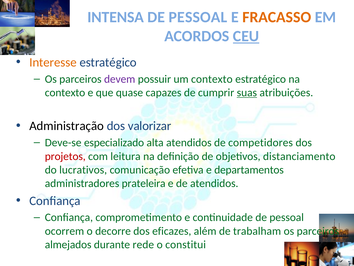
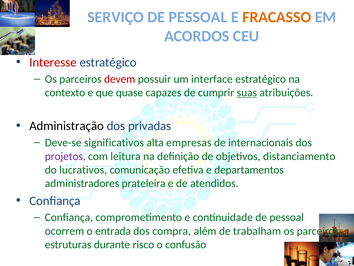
INTENSA: INTENSA -> SERVIÇO
CEU underline: present -> none
Interesse colour: orange -> red
devem colour: purple -> red
um contexto: contexto -> interface
valorizar: valorizar -> privadas
especializado: especializado -> significativos
alta atendidos: atendidos -> empresas
competidores: competidores -> internacionais
projetos colour: red -> purple
decorre: decorre -> entrada
eficazes: eficazes -> compra
almejados: almejados -> estruturas
rede: rede -> risco
constitui: constitui -> confusão
